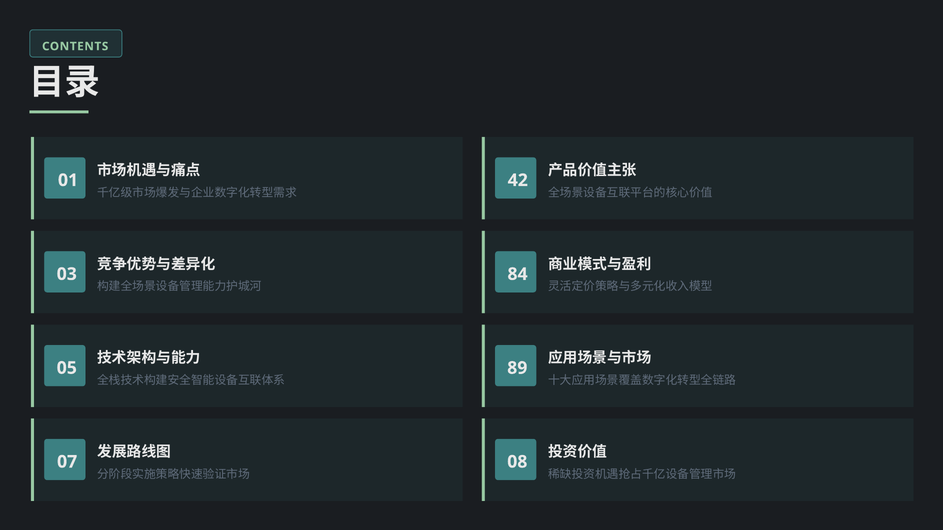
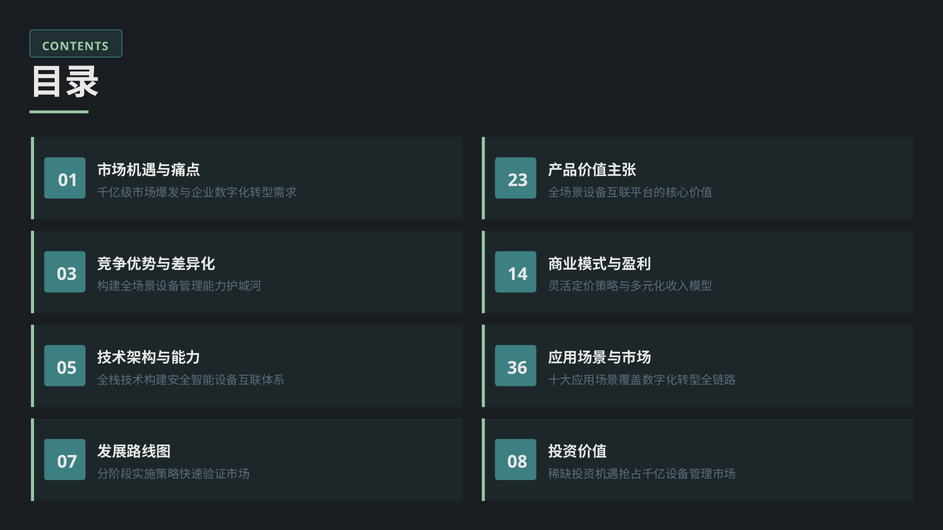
42: 42 -> 23
84: 84 -> 14
89: 89 -> 36
